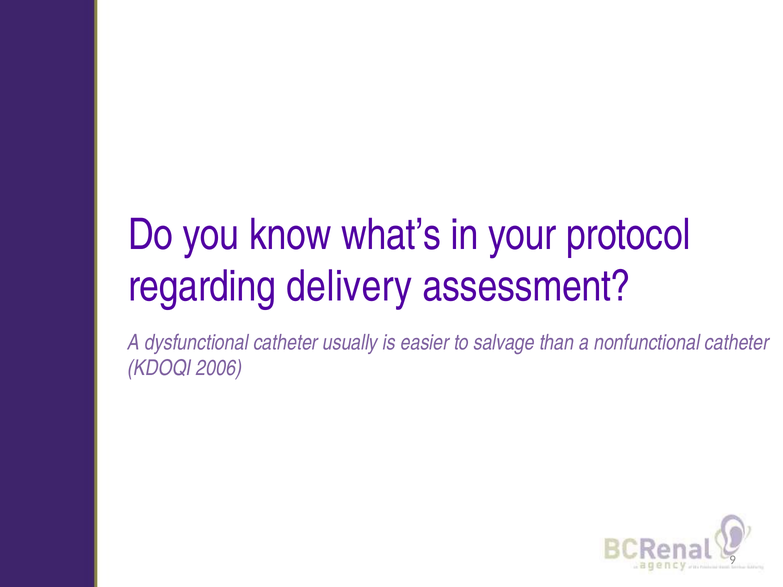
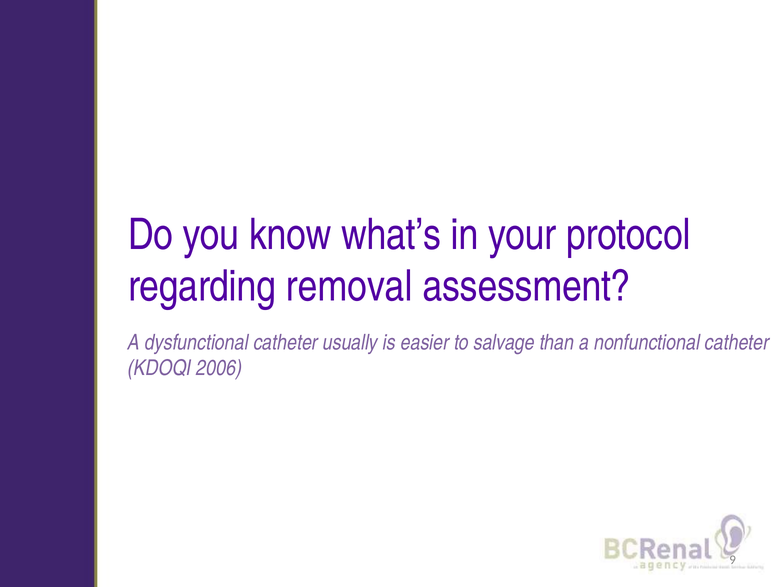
delivery: delivery -> removal
